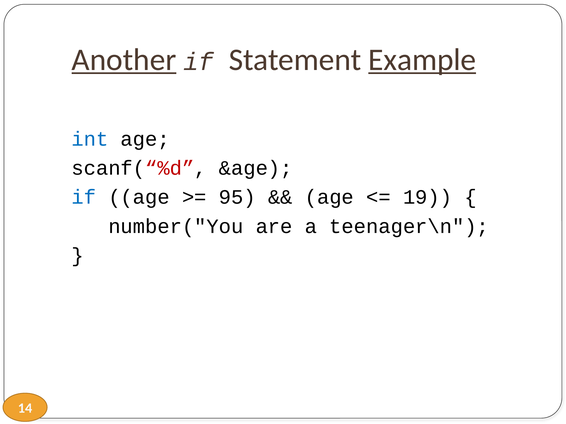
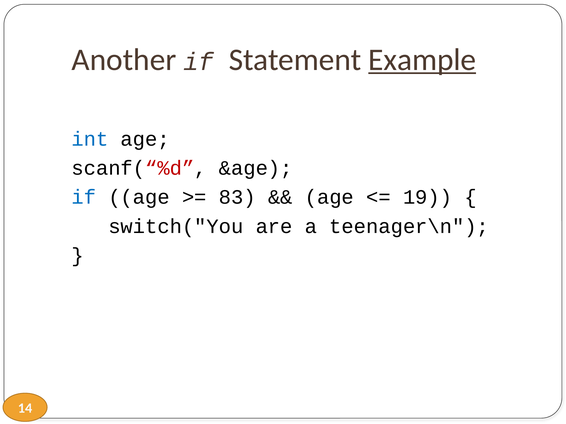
Another underline: present -> none
95: 95 -> 83
number("You: number("You -> switch("You
